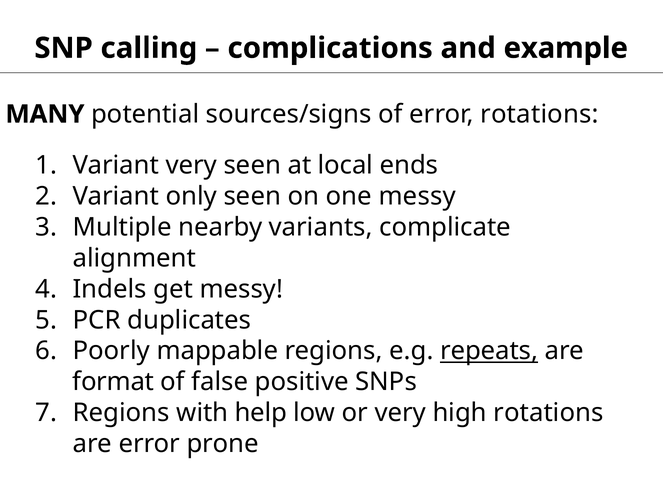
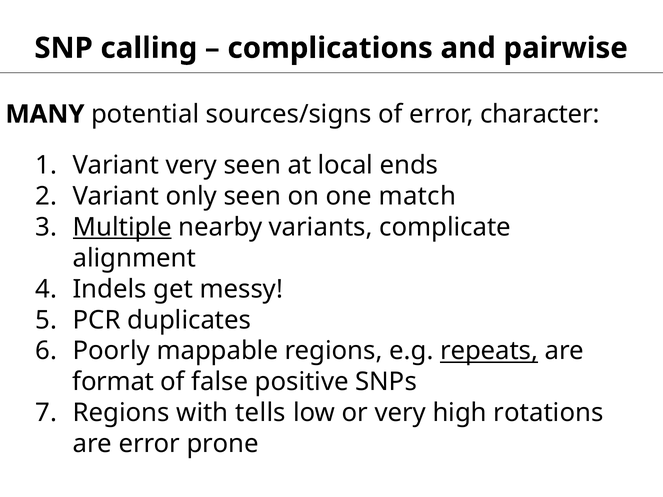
example: example -> pairwise
error rotations: rotations -> character
one messy: messy -> match
Multiple underline: none -> present
help: help -> tells
